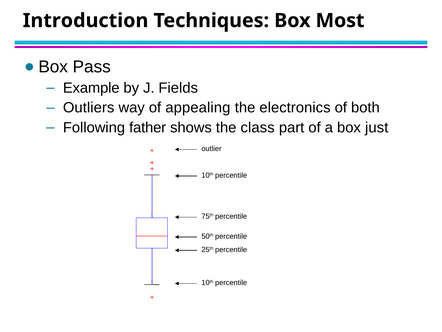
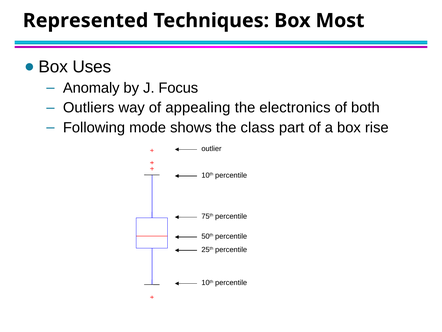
Introduction: Introduction -> Represented
Pass: Pass -> Uses
Example: Example -> Anomaly
Fields: Fields -> Focus
father: father -> mode
just: just -> rise
